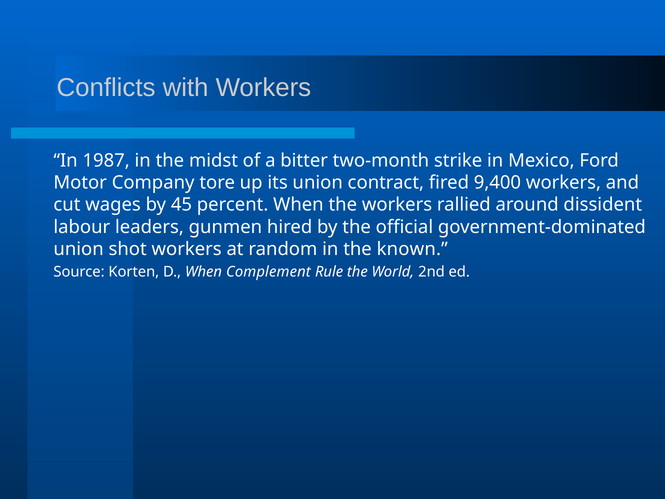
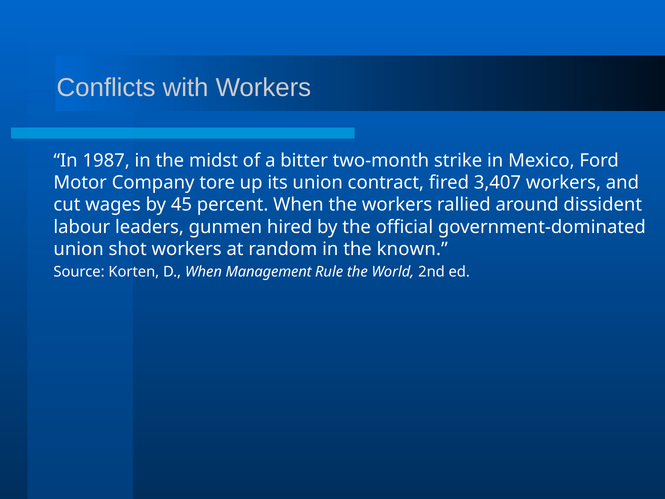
9,400: 9,400 -> 3,407
Complement: Complement -> Management
